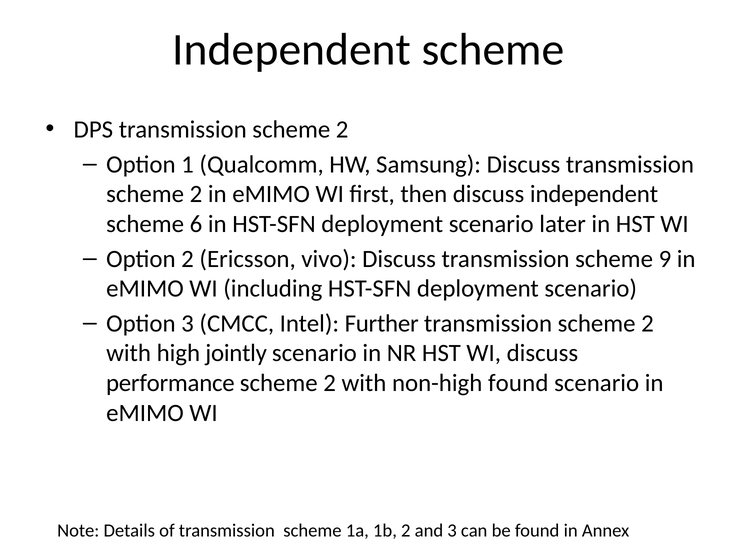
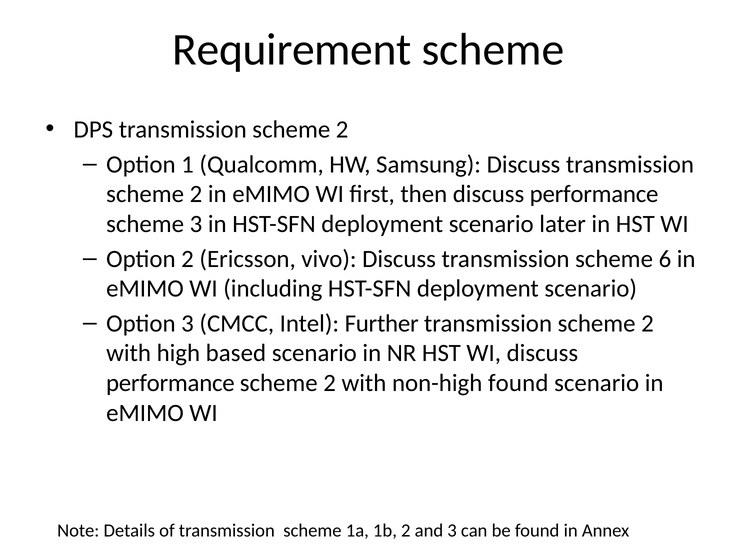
Independent at (292, 50): Independent -> Requirement
then discuss independent: independent -> performance
scheme 6: 6 -> 3
9: 9 -> 6
jointly: jointly -> based
